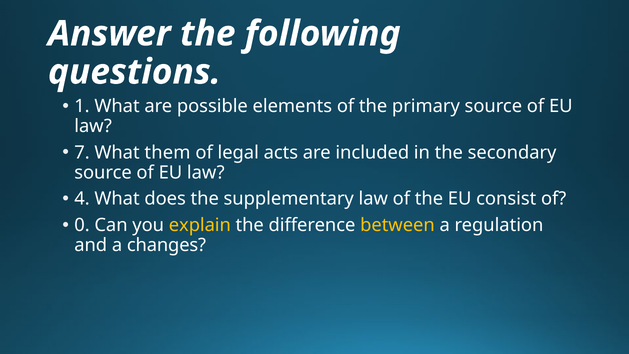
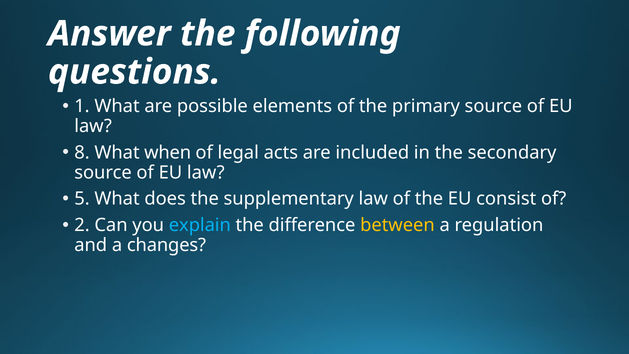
7: 7 -> 8
them: them -> when
4: 4 -> 5
0: 0 -> 2
explain colour: yellow -> light blue
